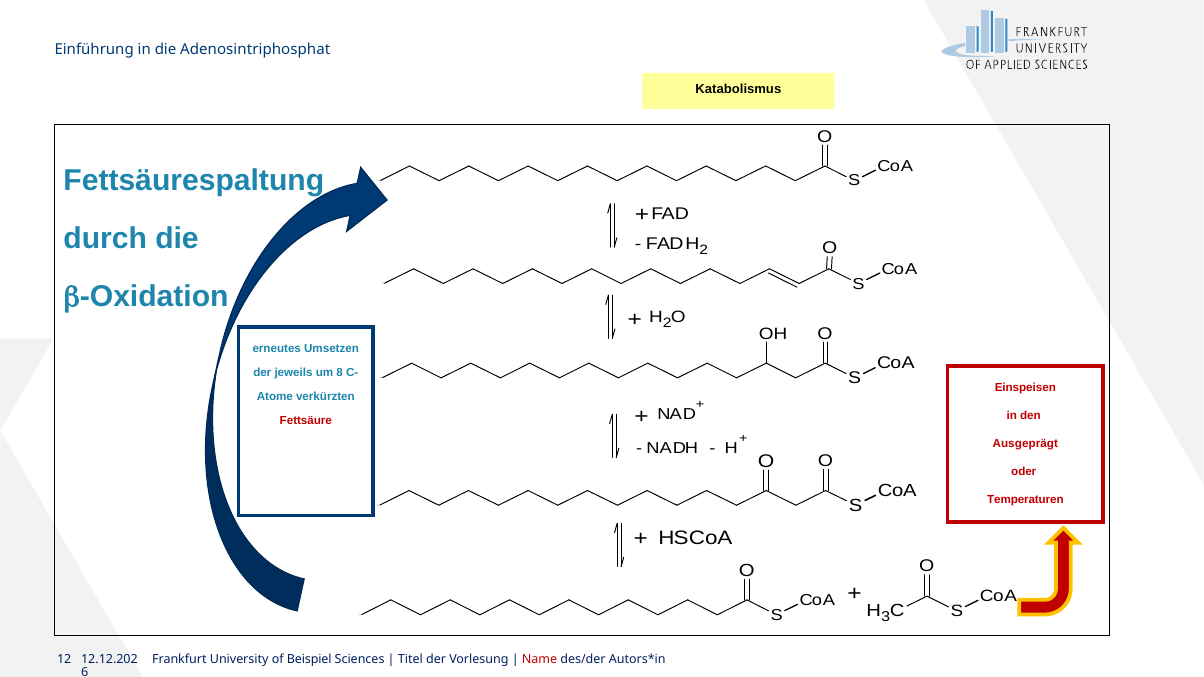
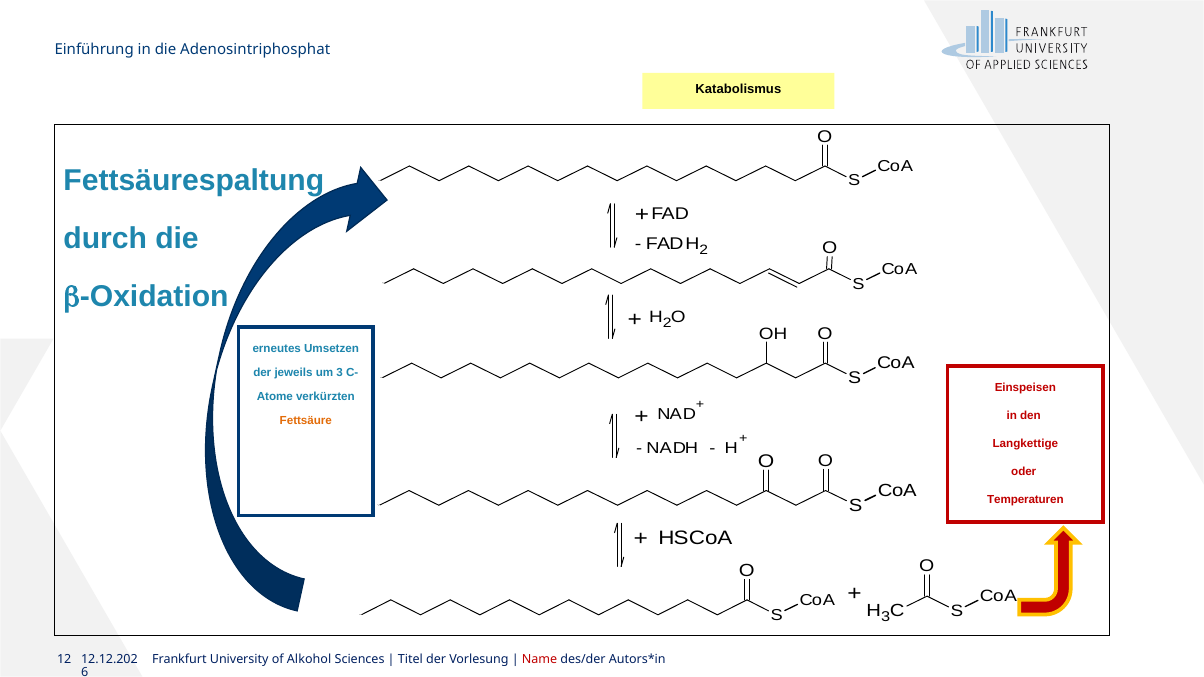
um 8: 8 -> 3
Fettsäure colour: red -> orange
Ausgeprägt: Ausgeprägt -> Langkettige
Beispiel: Beispiel -> Alkohol
